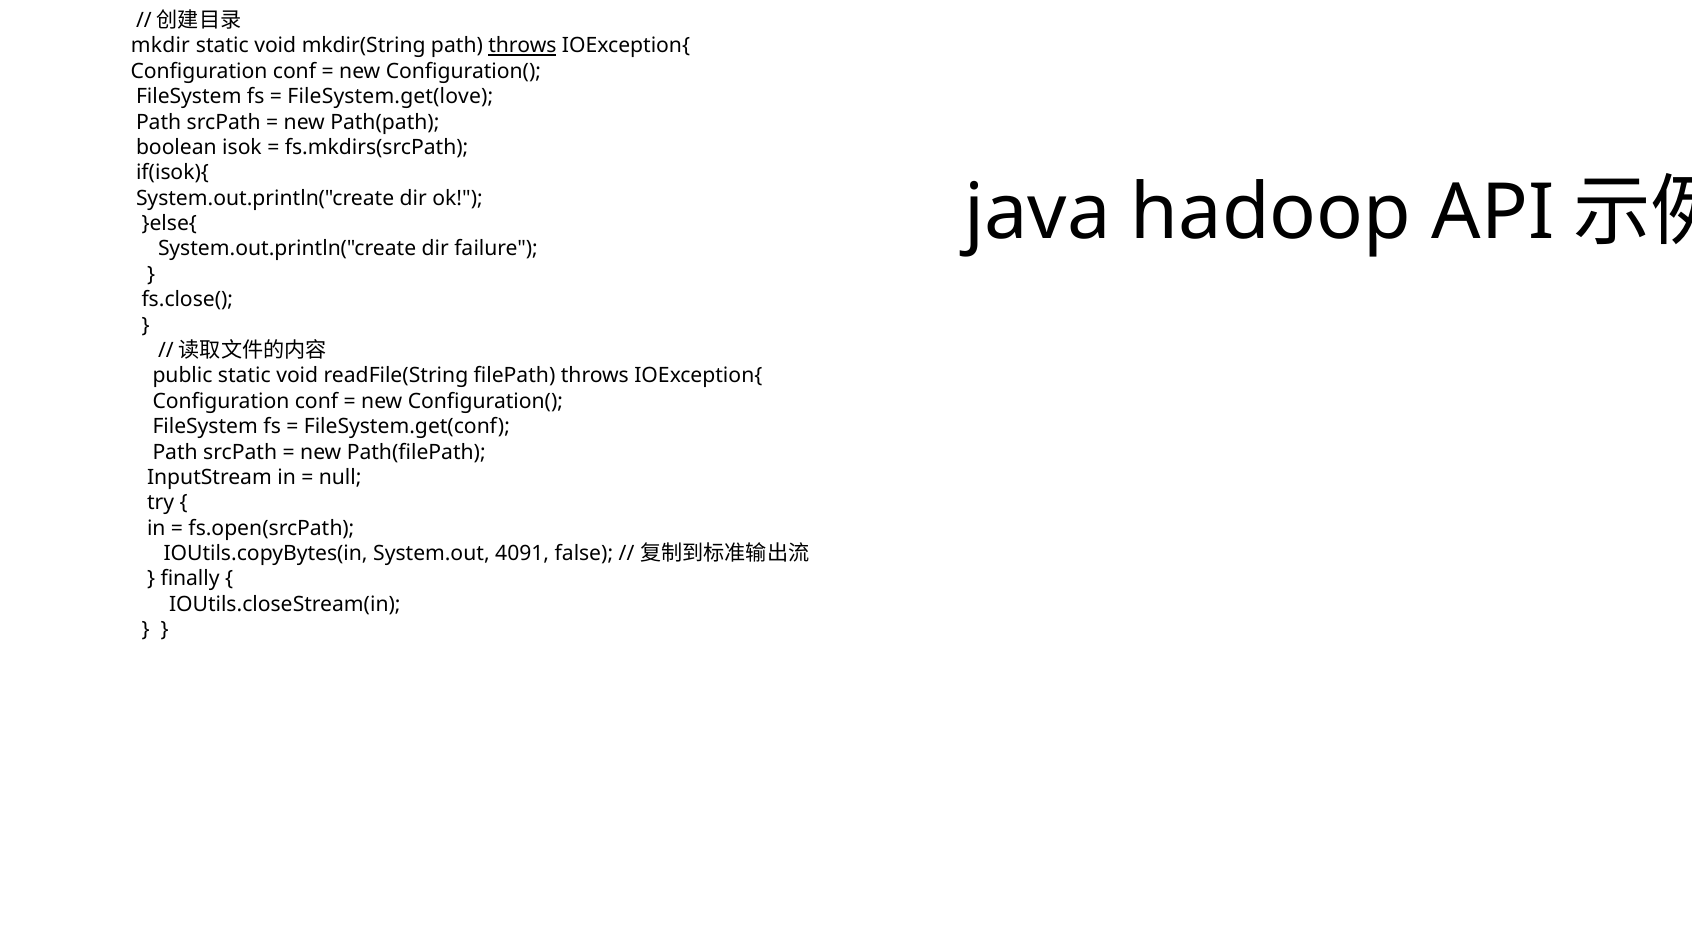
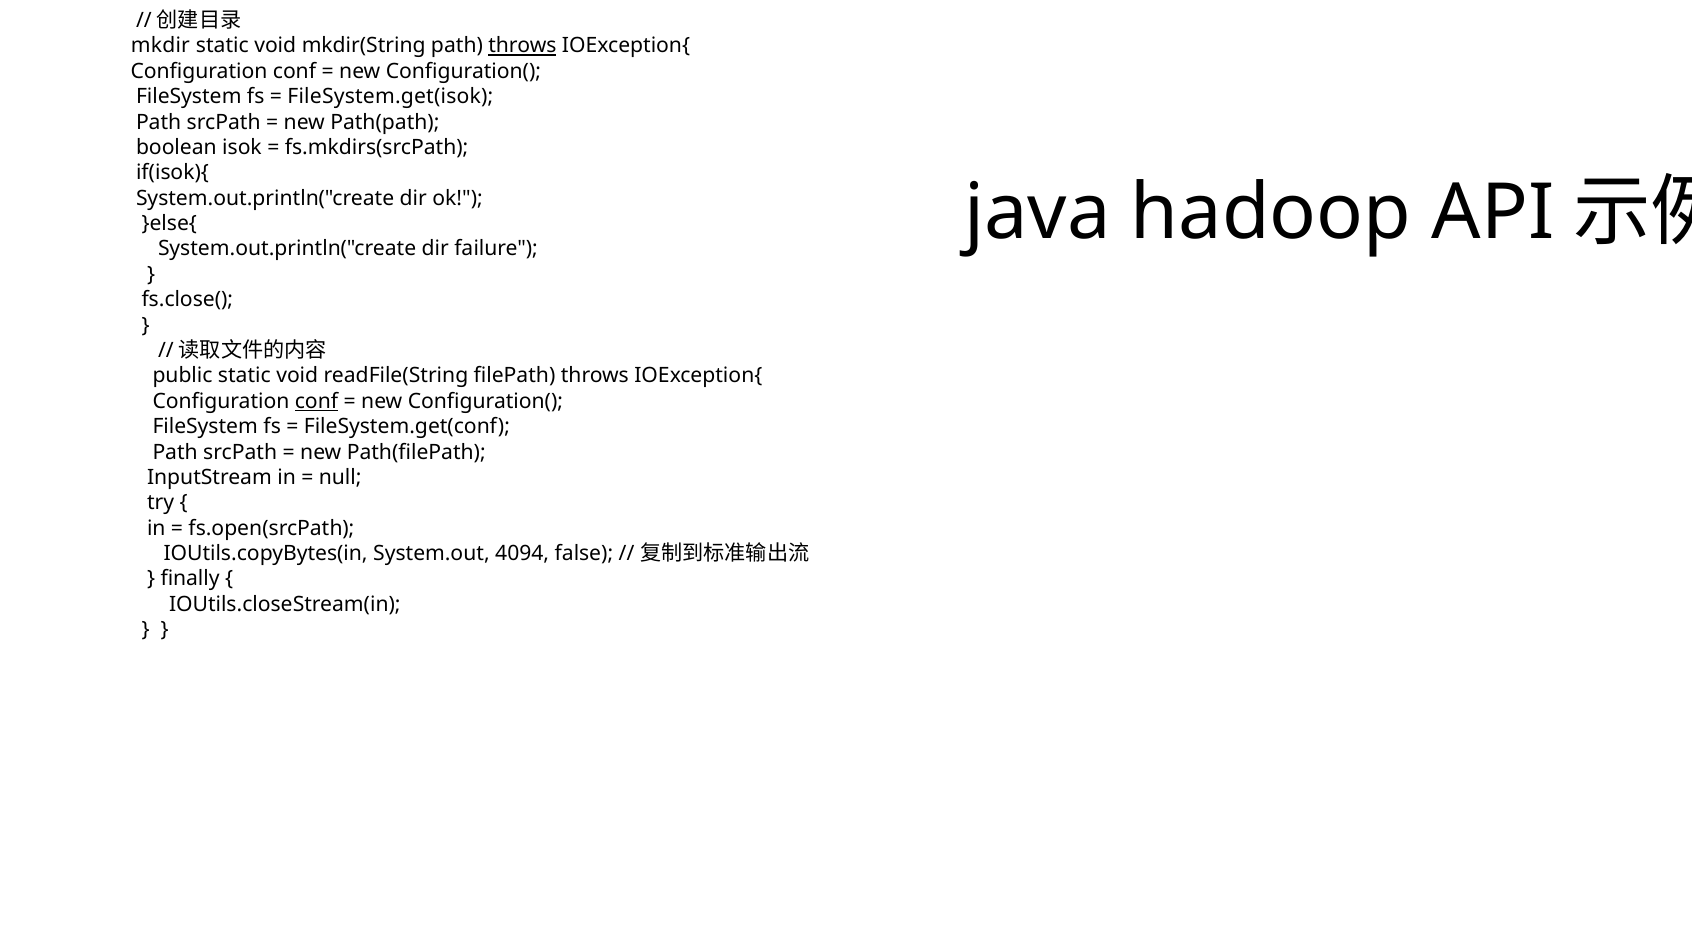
FileSystem.get(love: FileSystem.get(love -> FileSystem.get(isok
conf at (316, 401) underline: none -> present
4091: 4091 -> 4094
